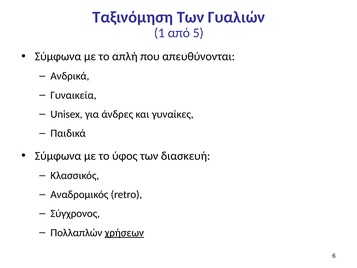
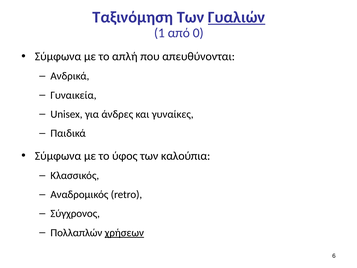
Γυαλιών underline: none -> present
5: 5 -> 0
διασκευή: διασκευή -> καλούπια
